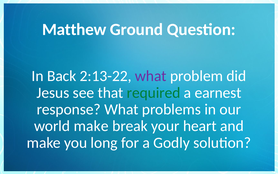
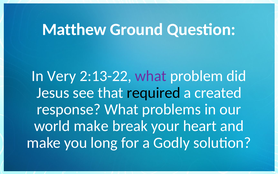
Back: Back -> Very
required colour: green -> black
earnest: earnest -> created
